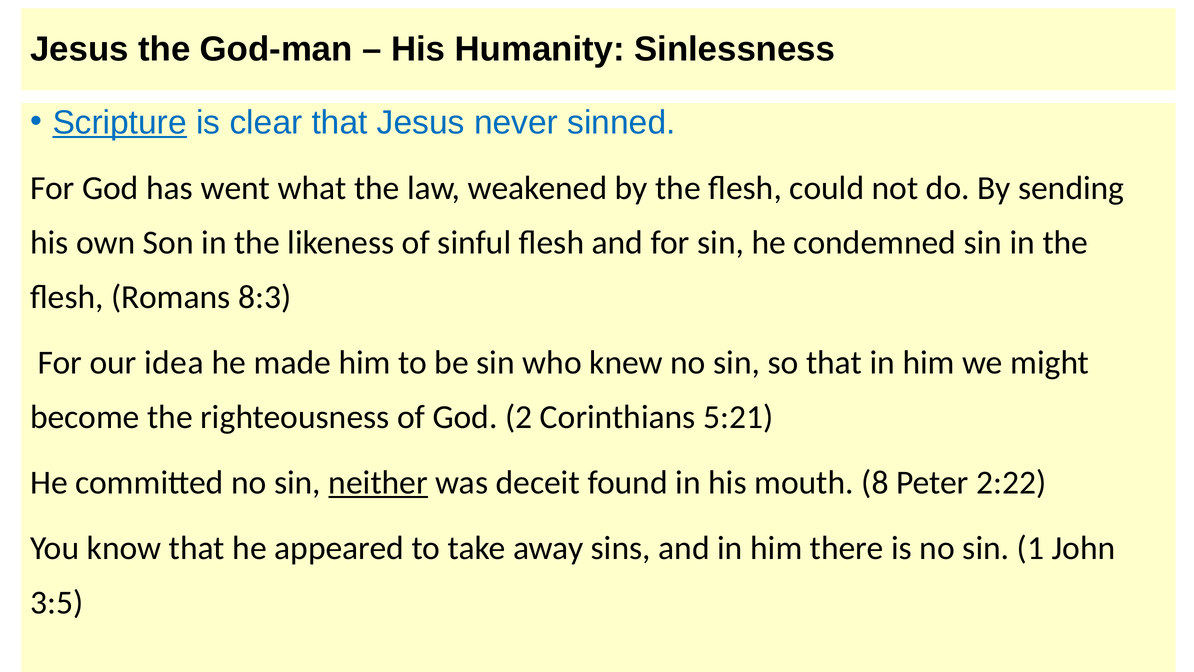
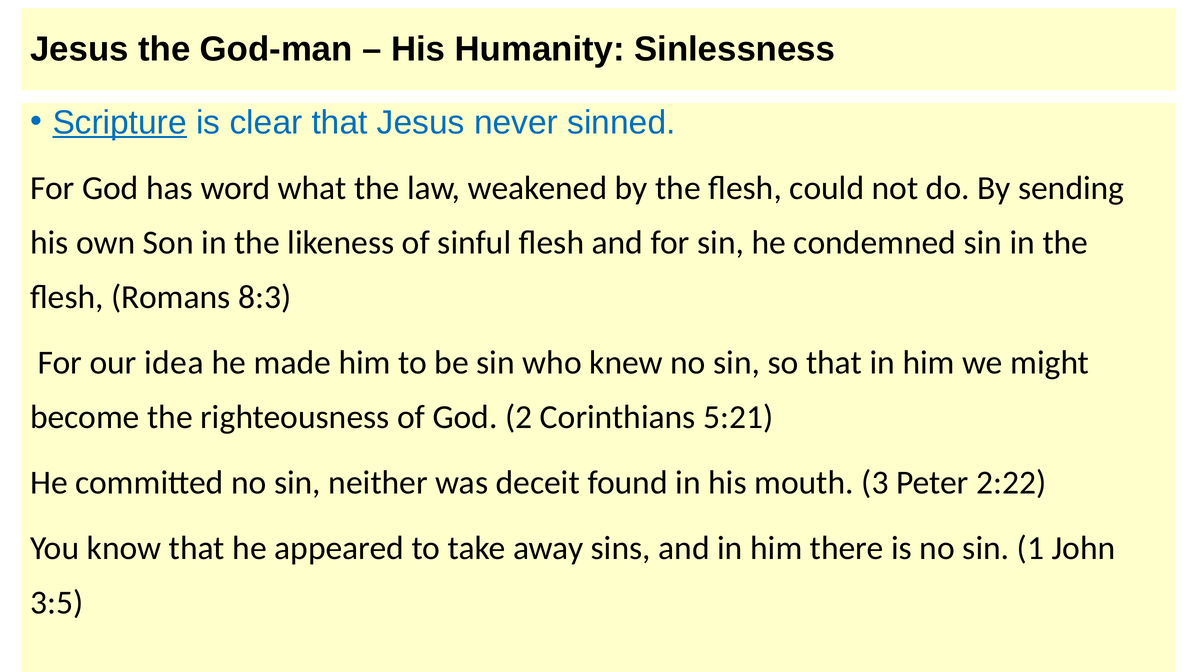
went: went -> word
neither underline: present -> none
8: 8 -> 3
